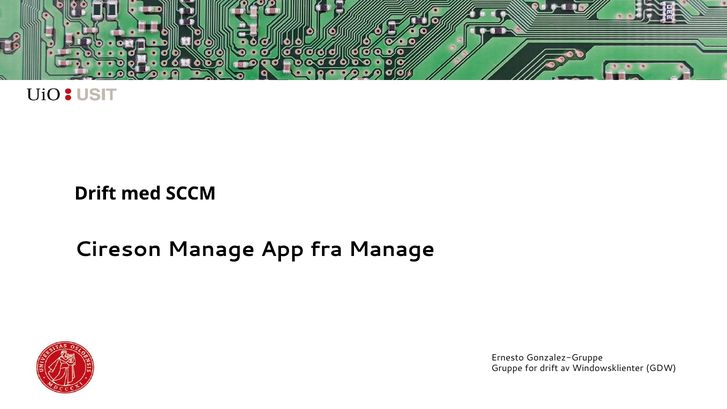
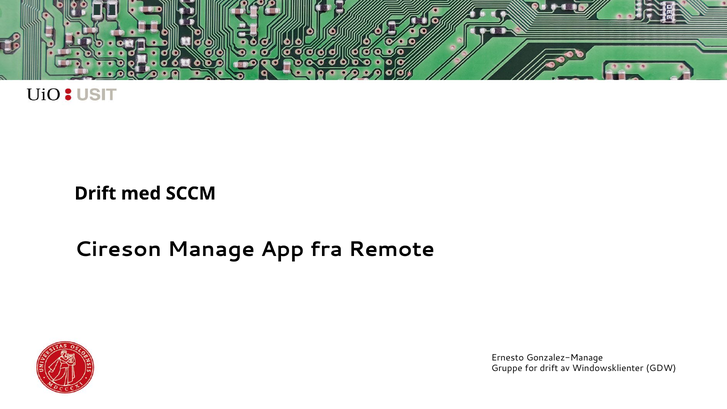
fra Manage: Manage -> Remote
Gonzalez-Gruppe: Gonzalez-Gruppe -> Gonzalez-Manage
